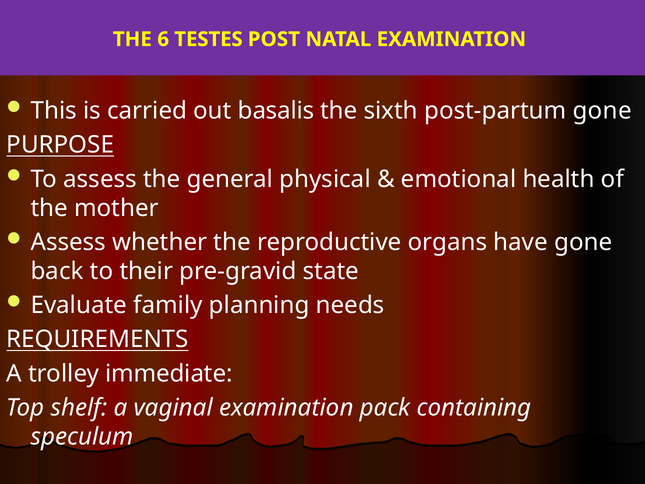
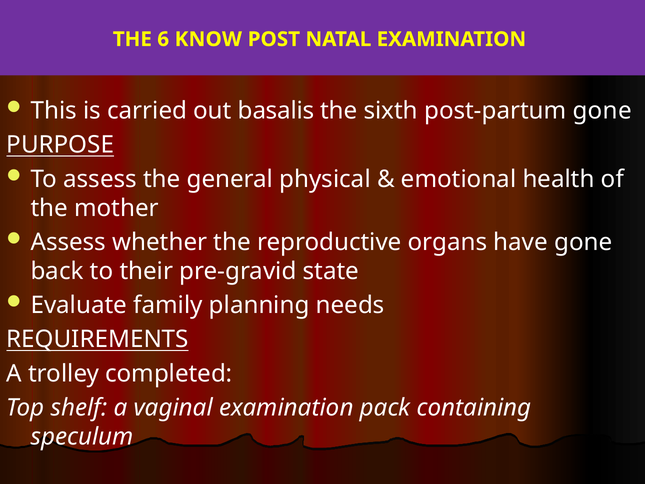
TESTES: TESTES -> KNOW
immediate: immediate -> completed
